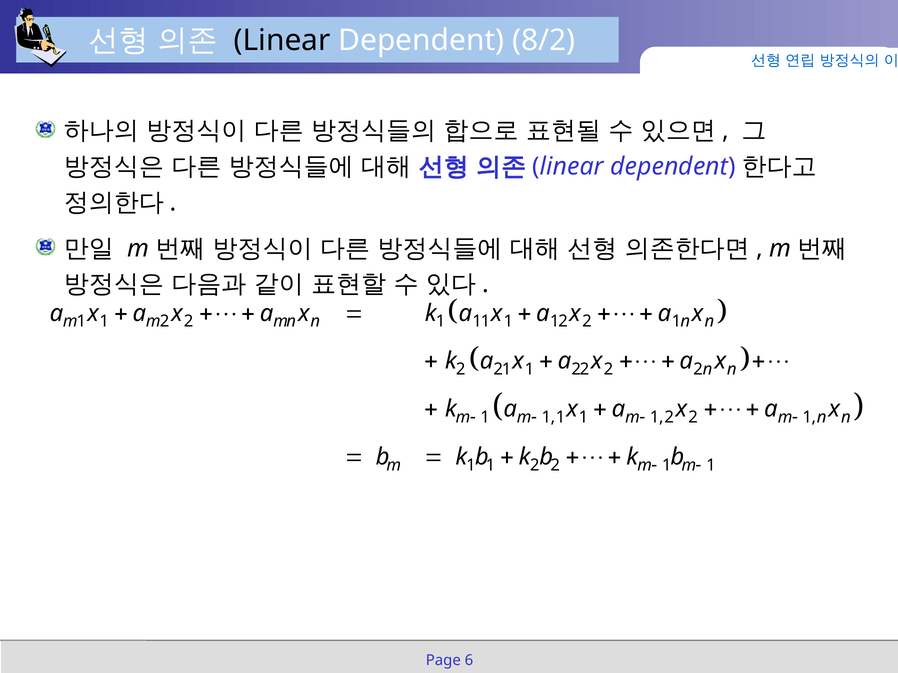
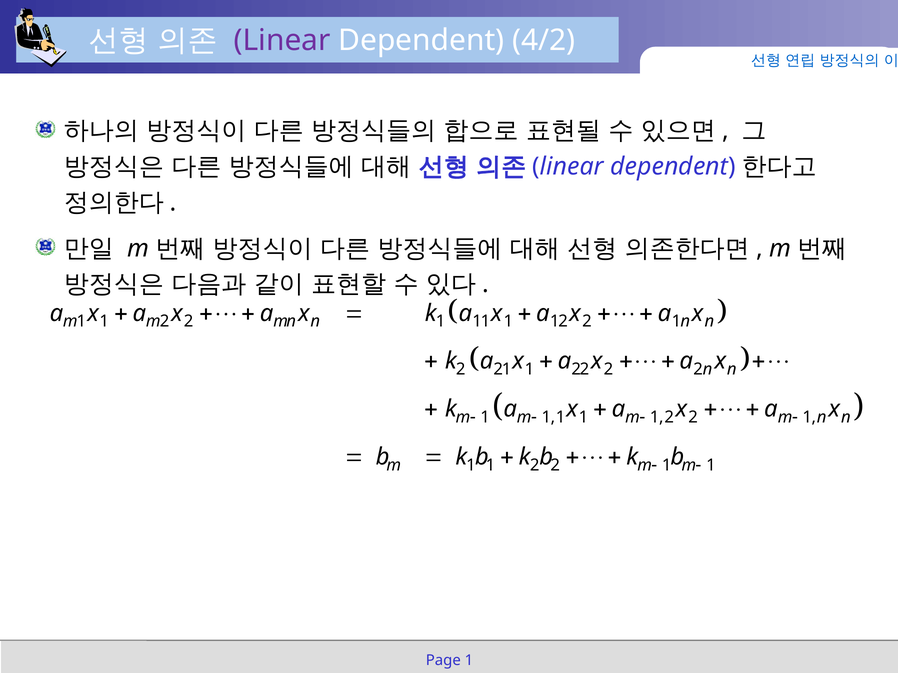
Linear colour: black -> purple
8/2: 8/2 -> 4/2
Page 6: 6 -> 1
